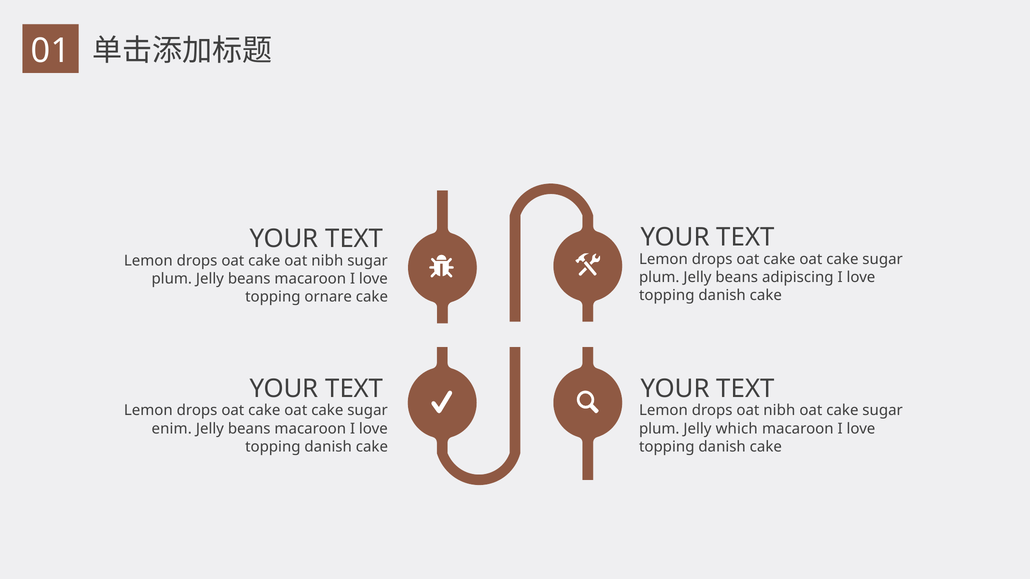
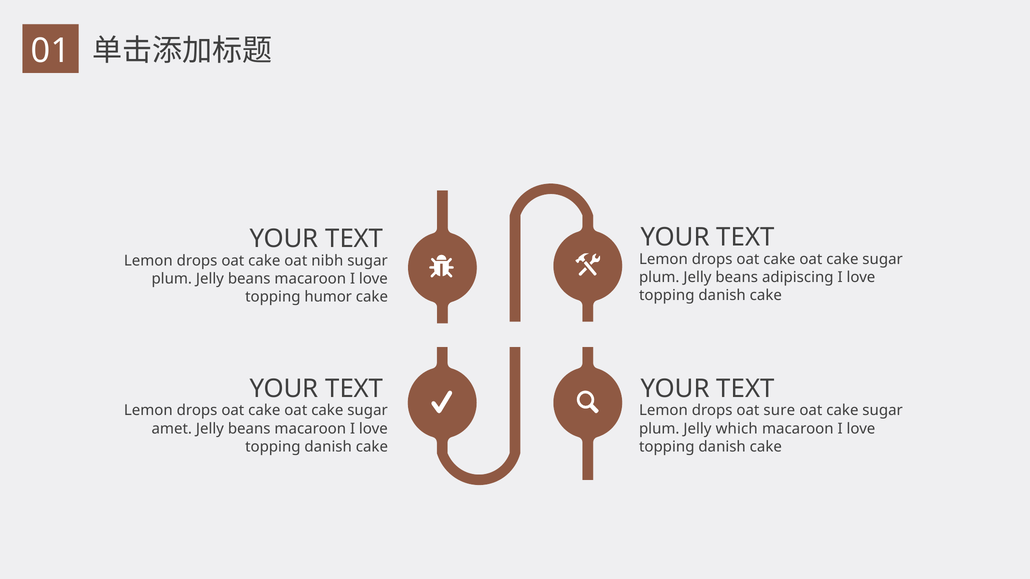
ornare: ornare -> humor
drops oat nibh: nibh -> sure
enim: enim -> amet
